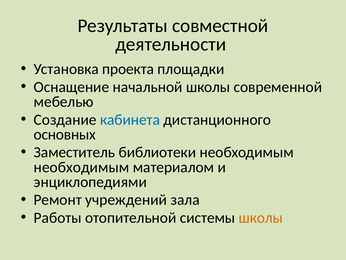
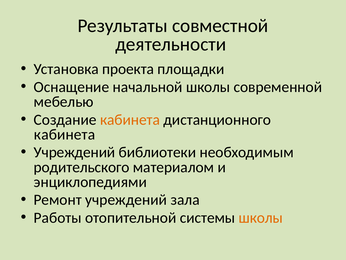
кабинета at (130, 119) colour: blue -> orange
основных at (65, 134): основных -> кабинета
Заместитель at (74, 152): Заместитель -> Учреждений
необходимым at (81, 167): необходимым -> родительского
